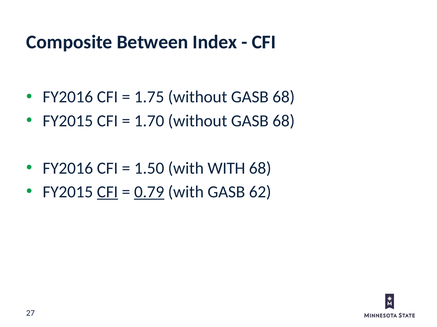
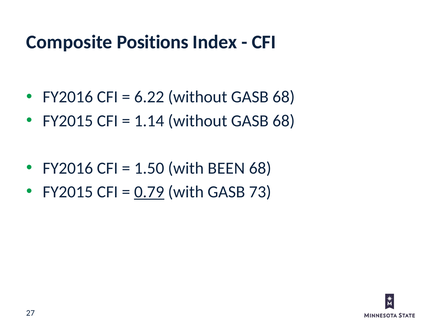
Between: Between -> Positions
1.75: 1.75 -> 6.22
1.70: 1.70 -> 1.14
with WITH: WITH -> BEEN
CFI at (107, 192) underline: present -> none
62: 62 -> 73
